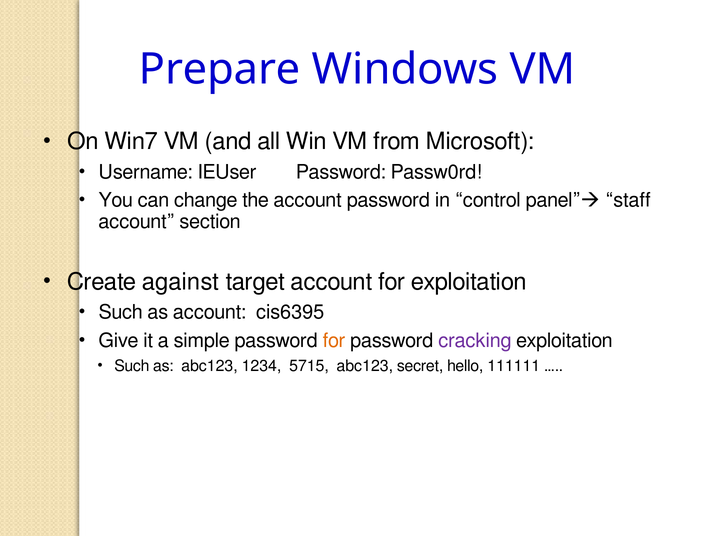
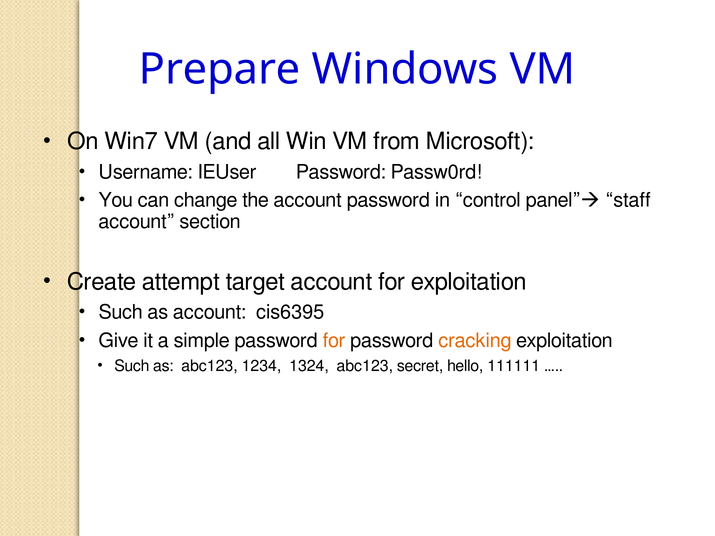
against: against -> attempt
cracking colour: purple -> orange
5715: 5715 -> 1324
